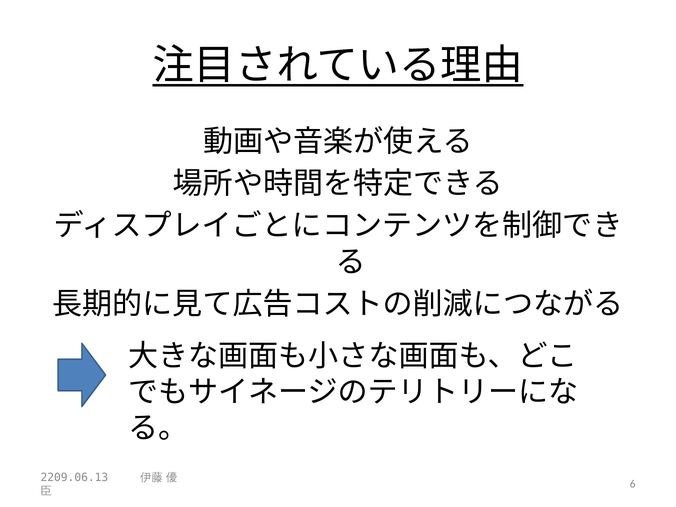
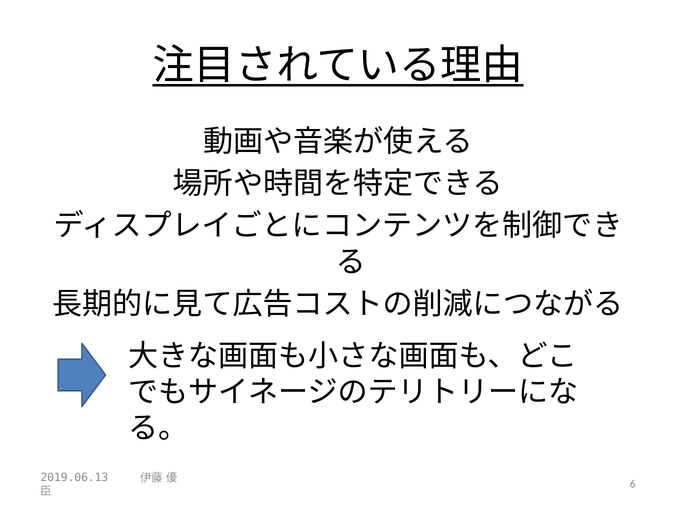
2209.06.13: 2209.06.13 -> 2019.06.13
